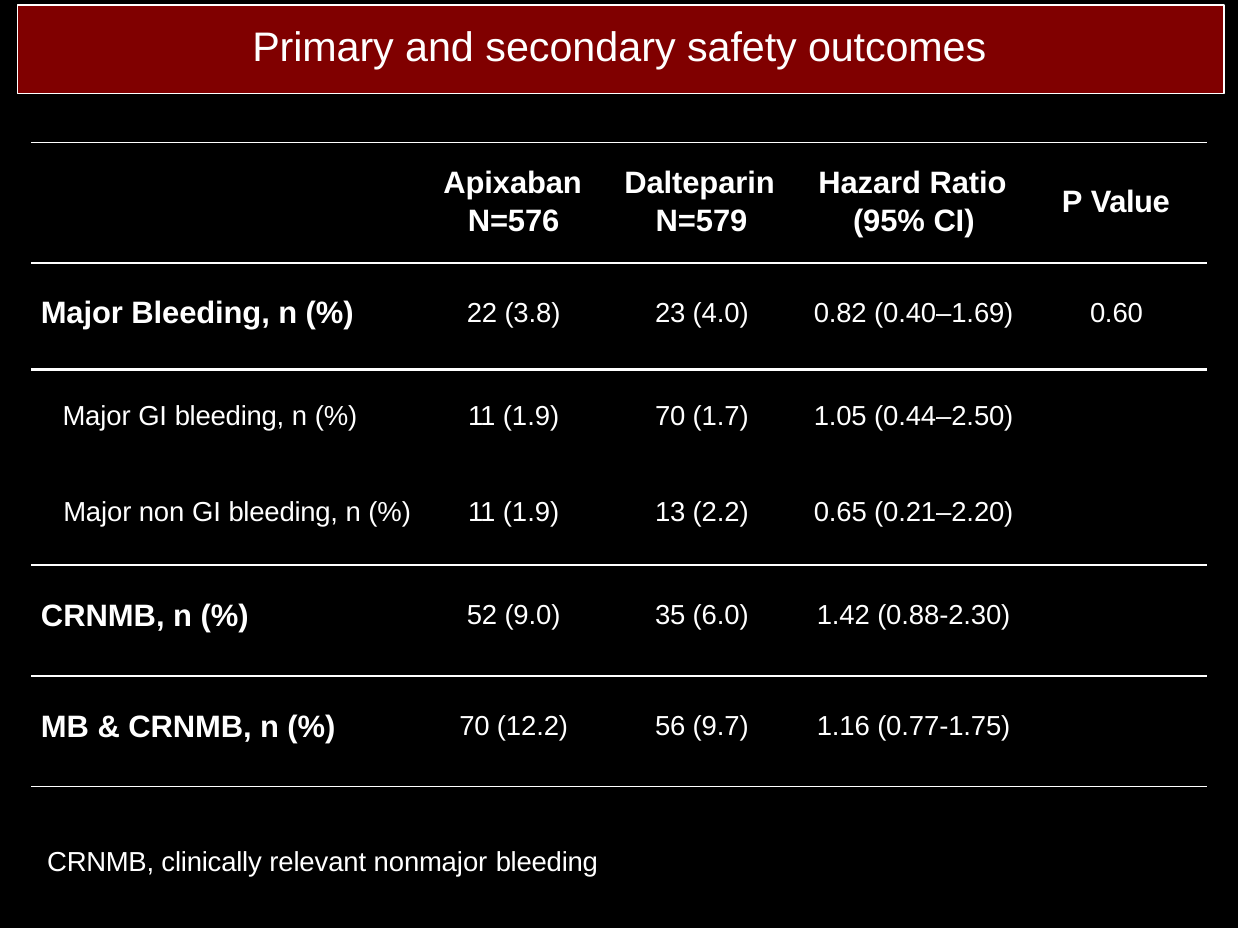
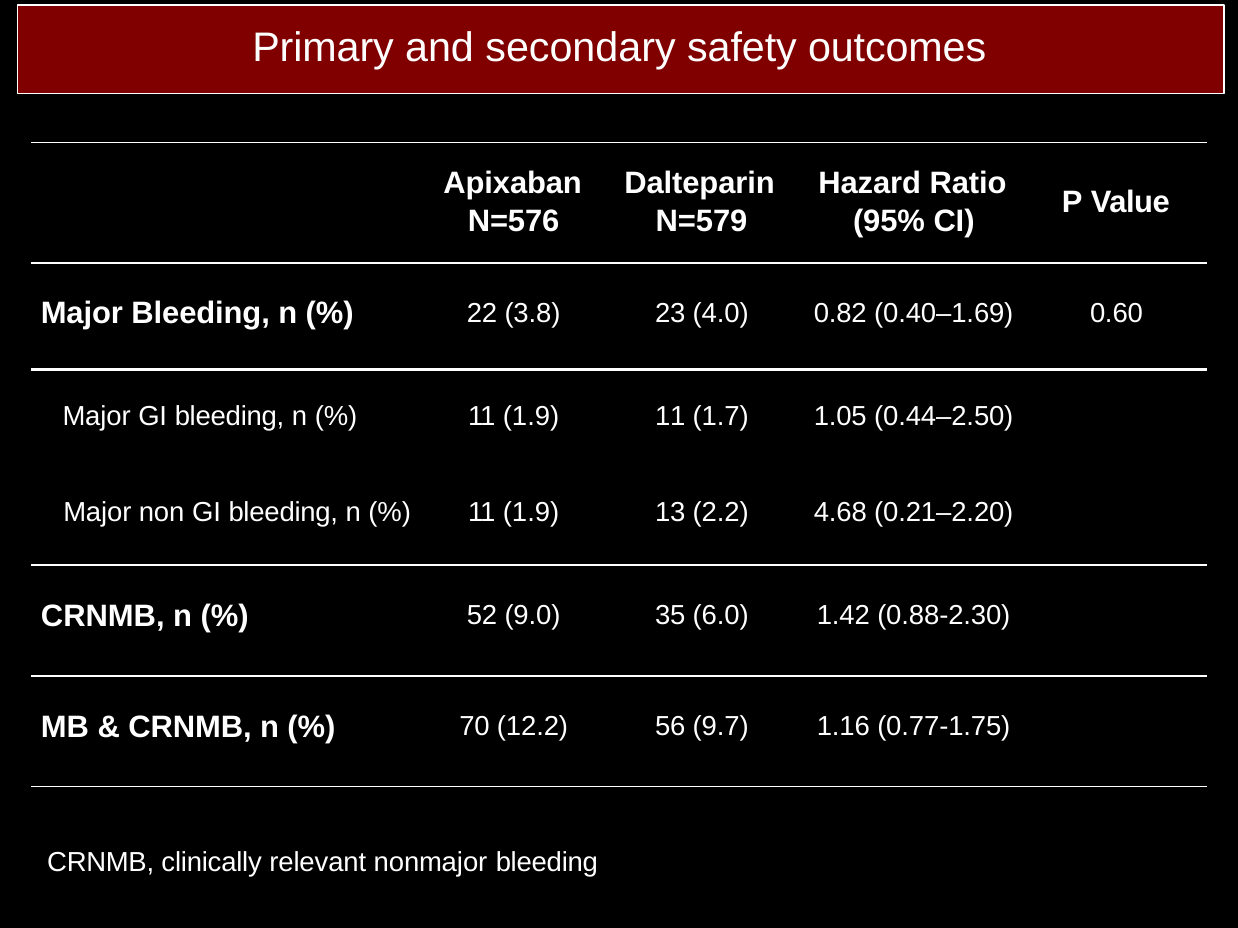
1.9 70: 70 -> 11
0.65: 0.65 -> 4.68
